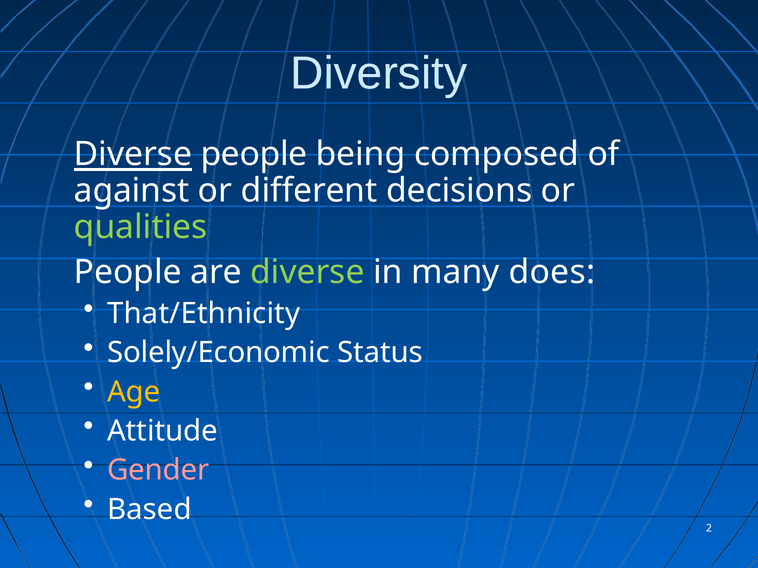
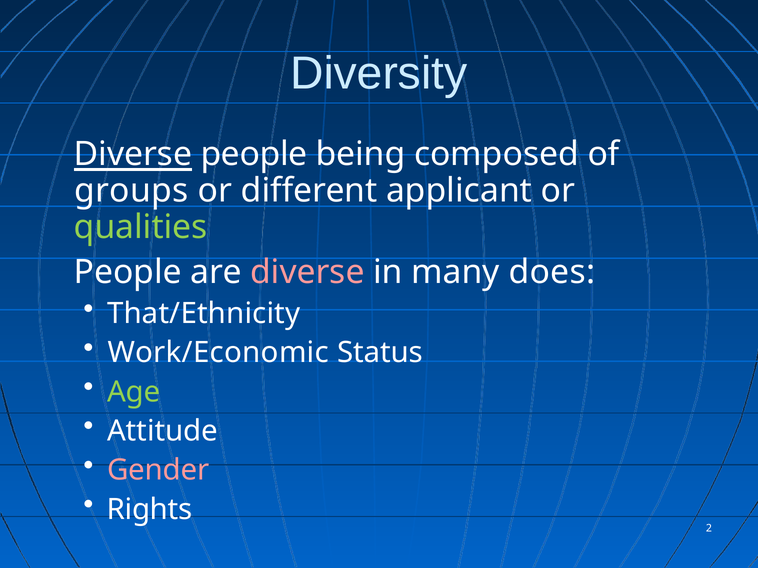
against: against -> groups
decisions: decisions -> applicant
diverse at (307, 272) colour: light green -> pink
Solely/Economic: Solely/Economic -> Work/Economic
Age colour: yellow -> light green
Based: Based -> Rights
